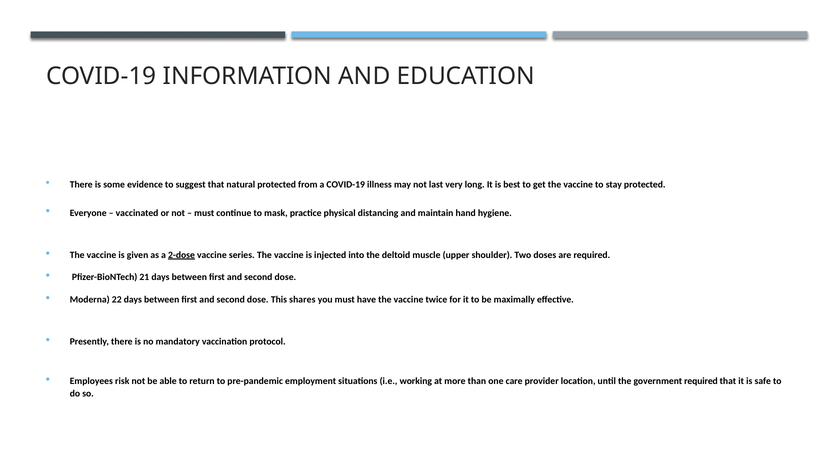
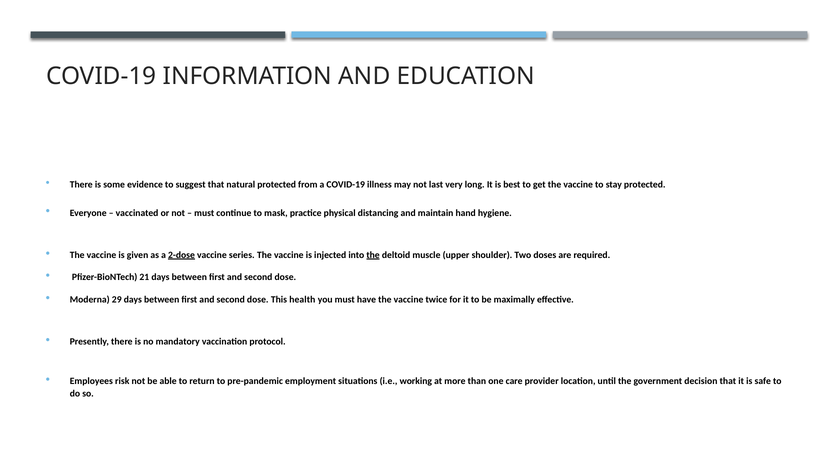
the at (373, 255) underline: none -> present
22: 22 -> 29
shares: shares -> health
government required: required -> decision
